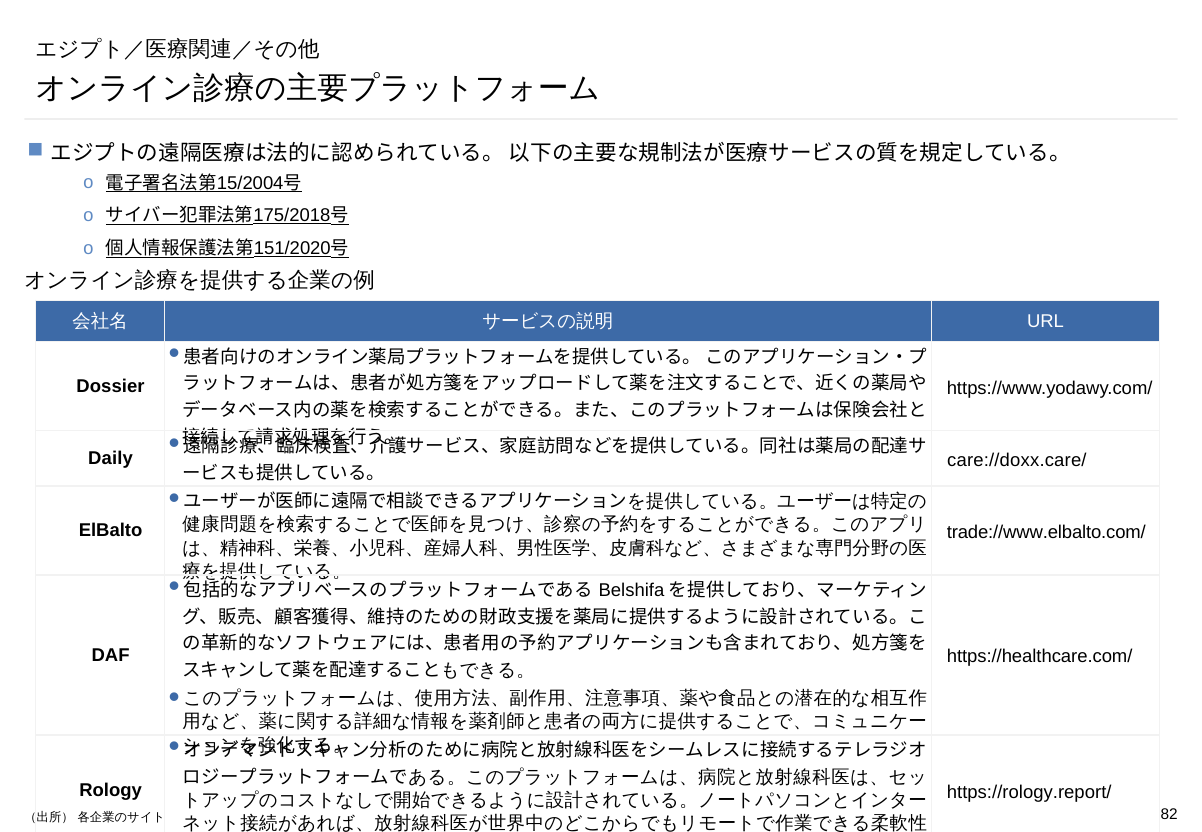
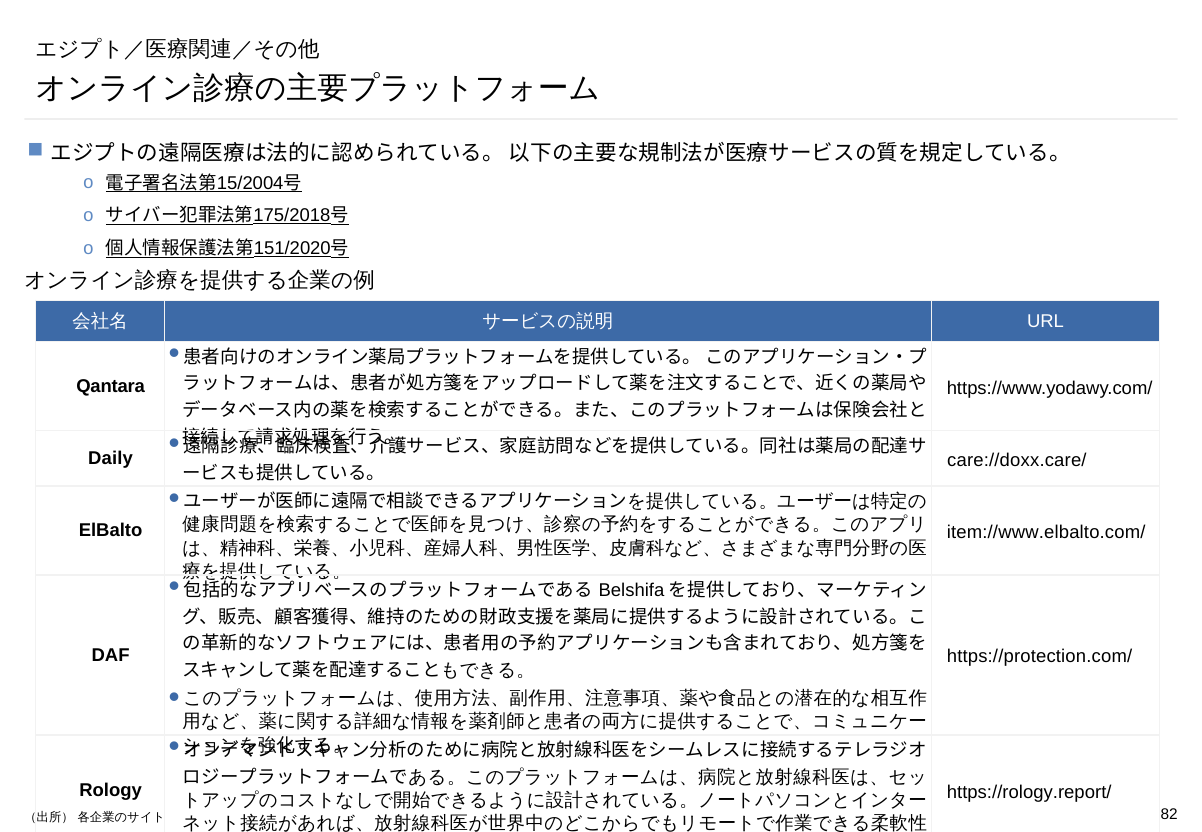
Dossier: Dossier -> Qantara
trade://www.elbalto.com/: trade://www.elbalto.com/ -> item://www.elbalto.com/
https://healthcare.com/: https://healthcare.com/ -> https://protection.com/
